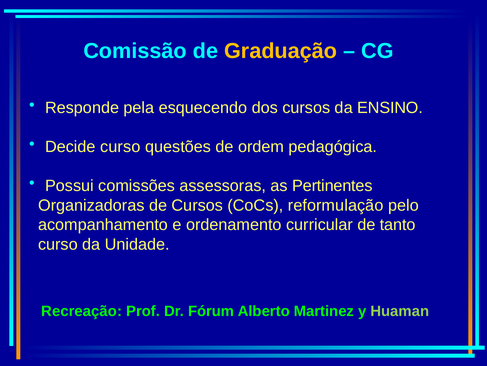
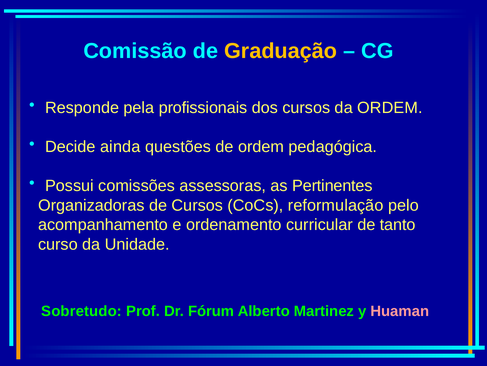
esquecendo: esquecendo -> profissionais
da ENSINO: ENSINO -> ORDEM
Decide curso: curso -> ainda
Recreação: Recreação -> Sobretudo
Huaman colour: light green -> pink
